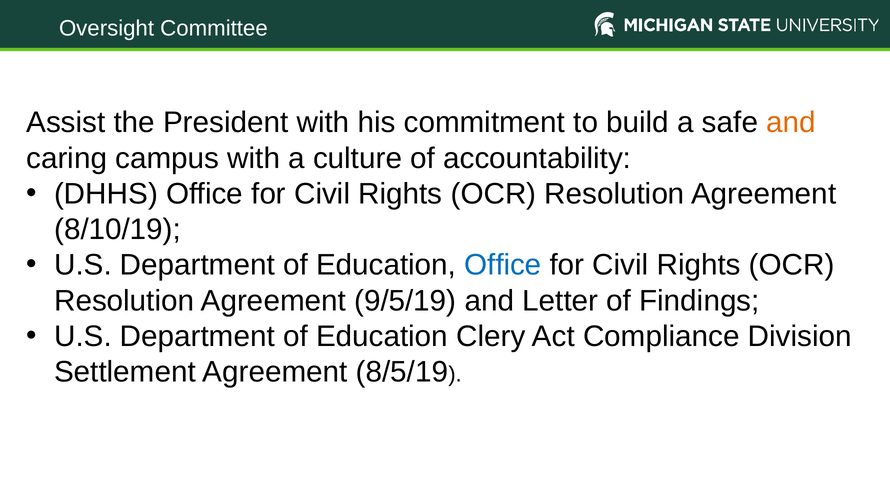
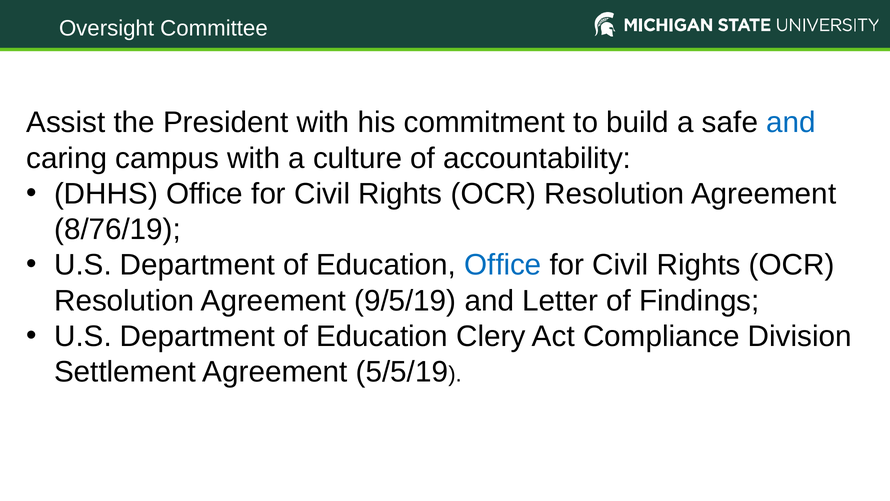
and at (791, 123) colour: orange -> blue
8/10/19: 8/10/19 -> 8/76/19
8/5/19: 8/5/19 -> 5/5/19
